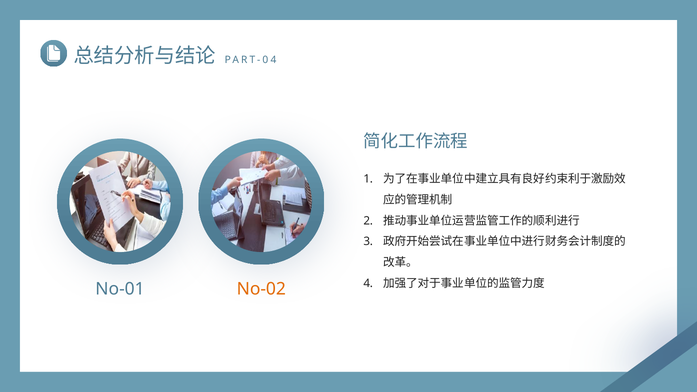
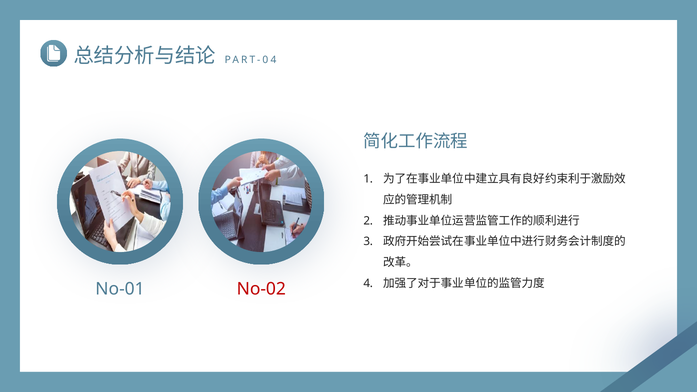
No-02 colour: orange -> red
